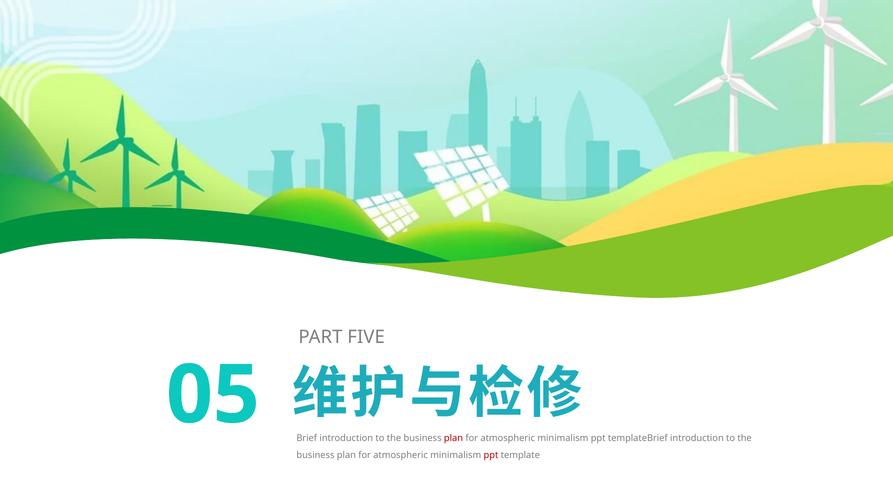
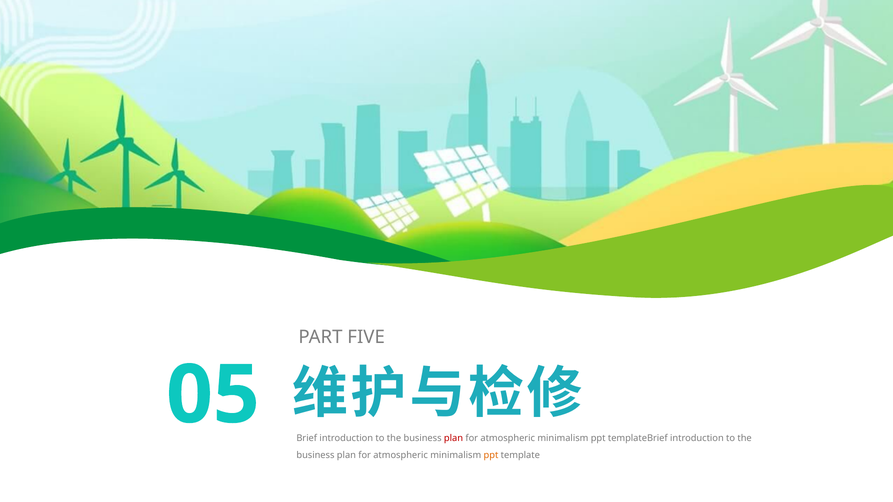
ppt at (491, 455) colour: red -> orange
